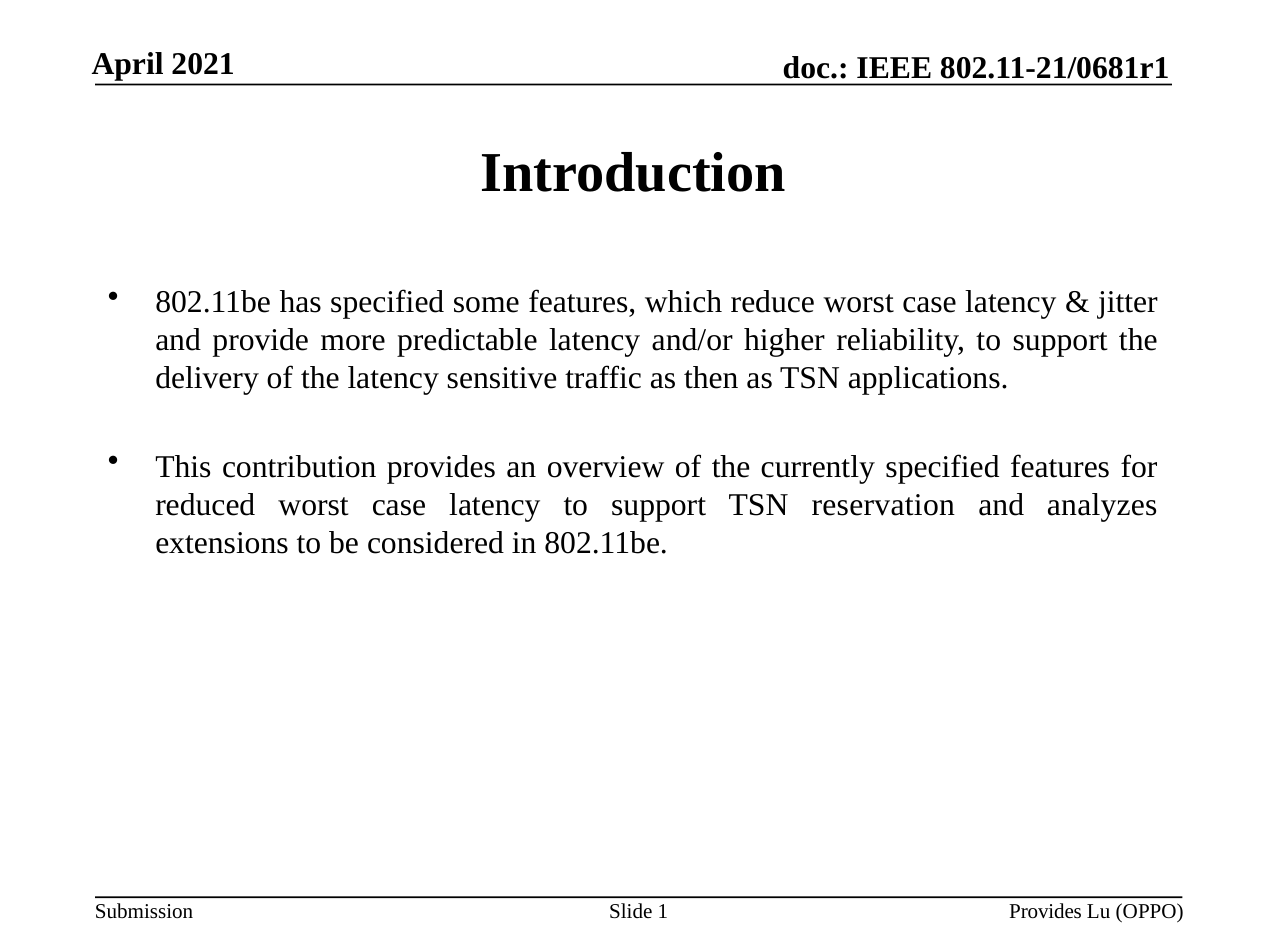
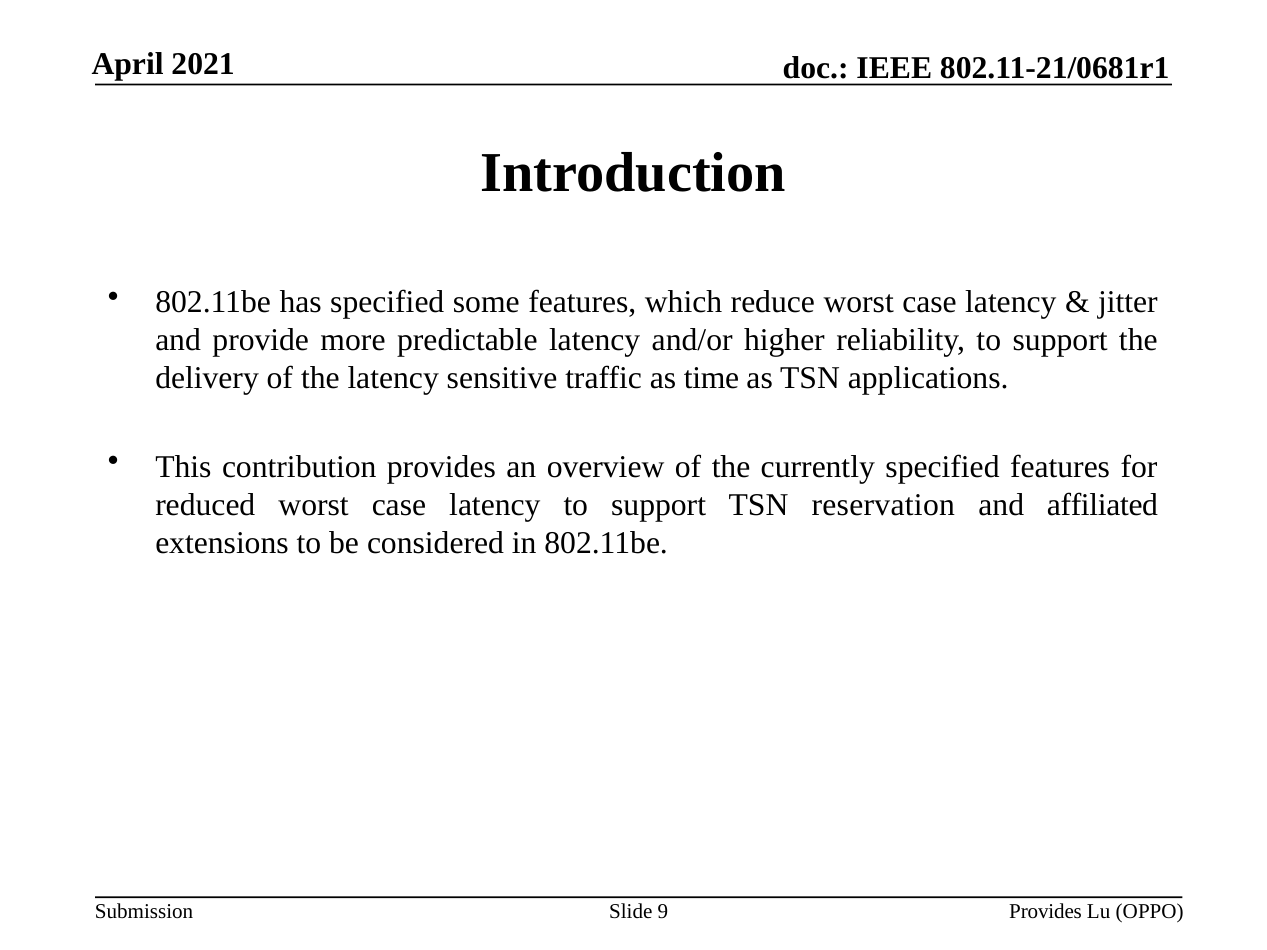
then: then -> time
analyzes: analyzes -> affiliated
1: 1 -> 9
